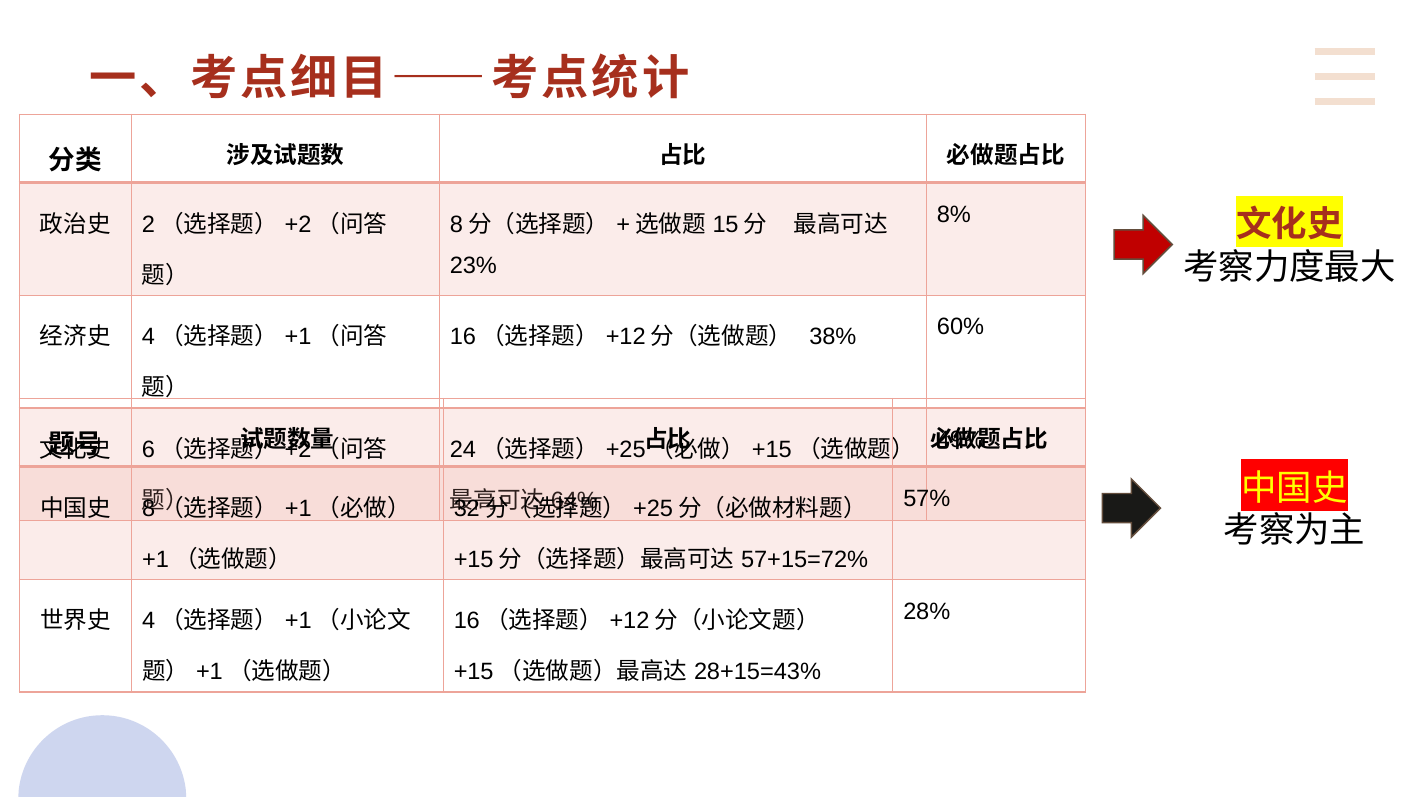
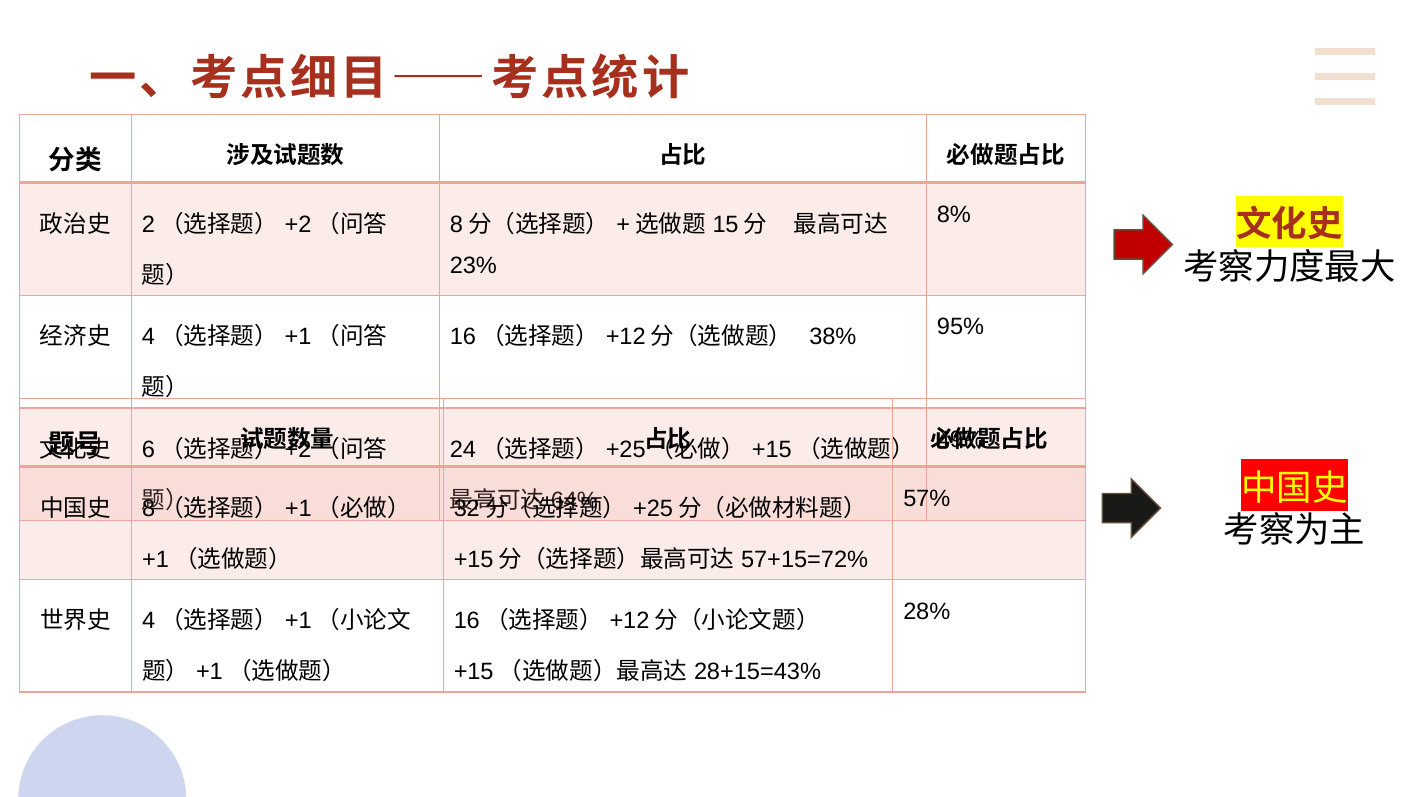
60%: 60% -> 95%
